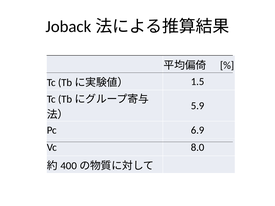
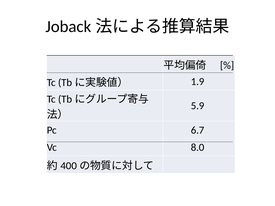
1.5: 1.5 -> 1.9
6.9: 6.9 -> 6.7
